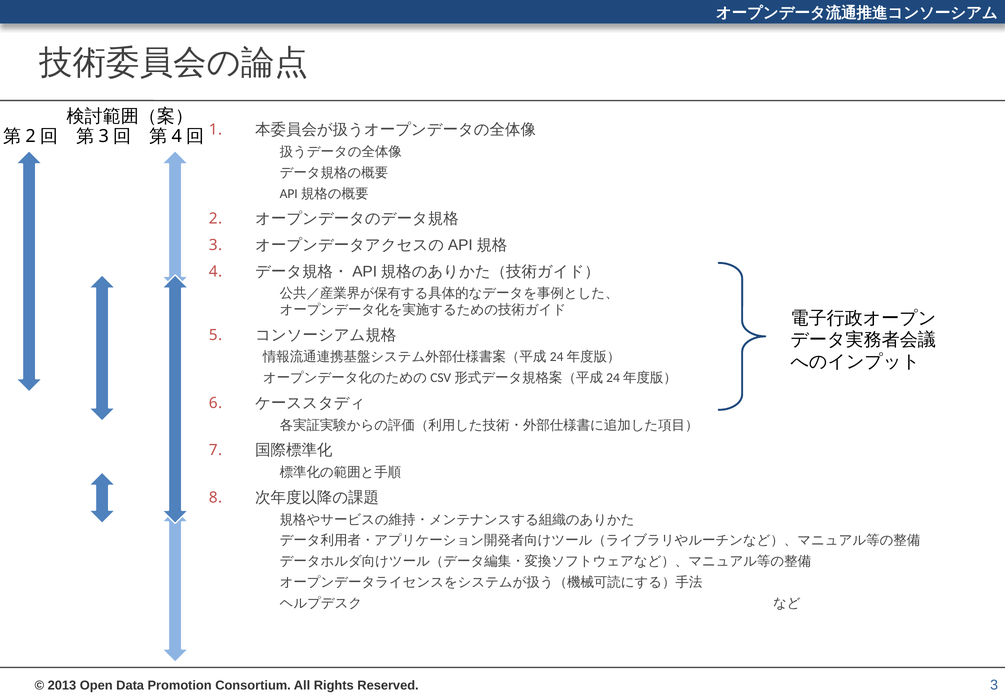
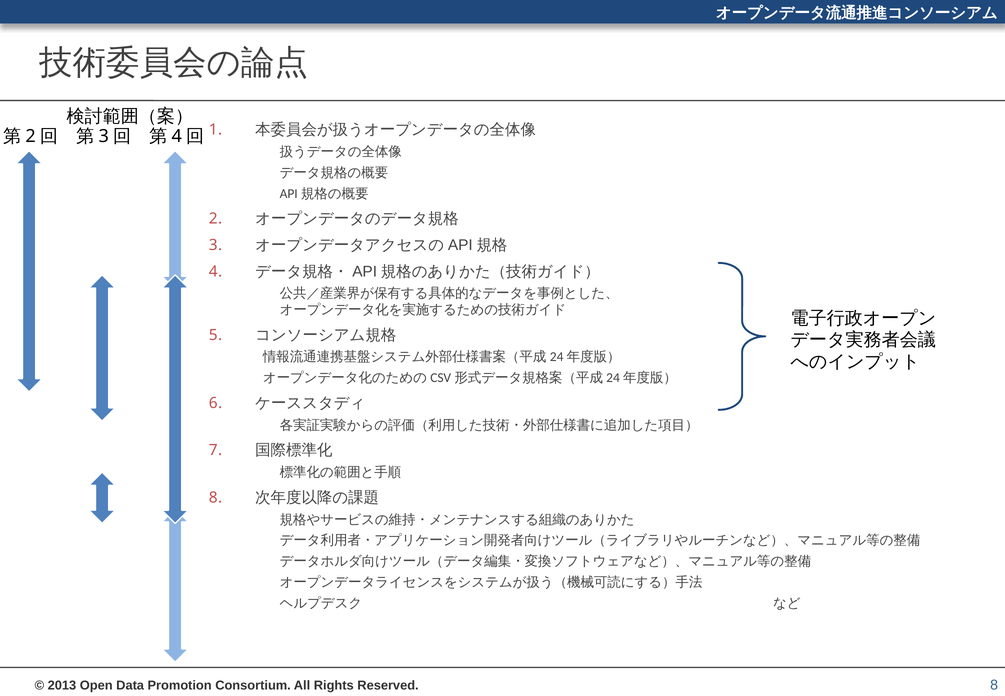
3 at (994, 685): 3 -> 8
